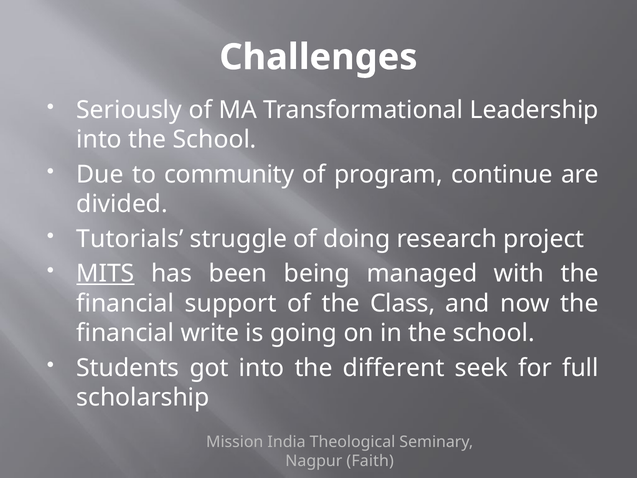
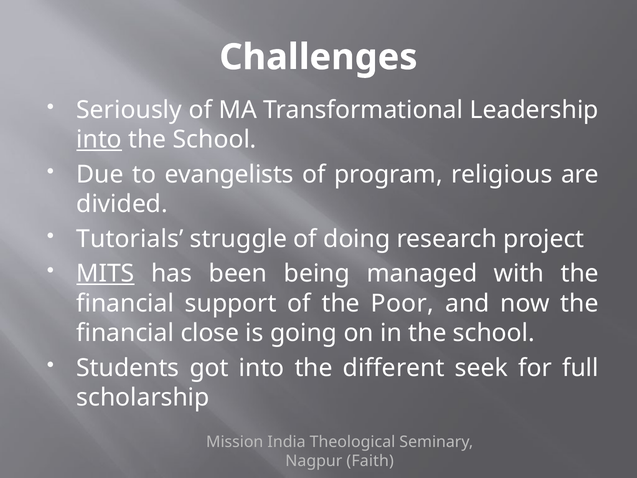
into at (99, 140) underline: none -> present
community: community -> evangelists
continue: continue -> religious
Class: Class -> Poor
write: write -> close
